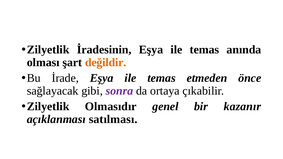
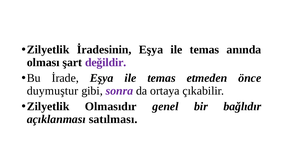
değildir colour: orange -> purple
sağlayacak: sağlayacak -> duymuştur
kazanır: kazanır -> bağlıdır
